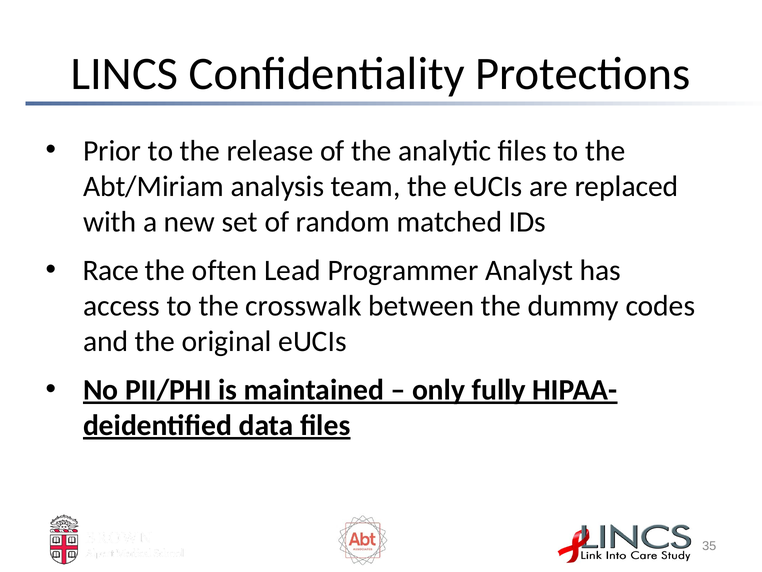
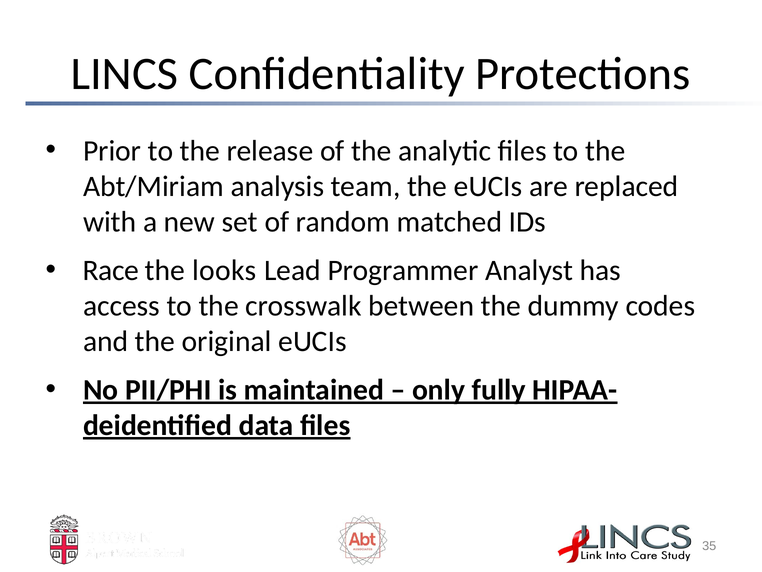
often: often -> looks
